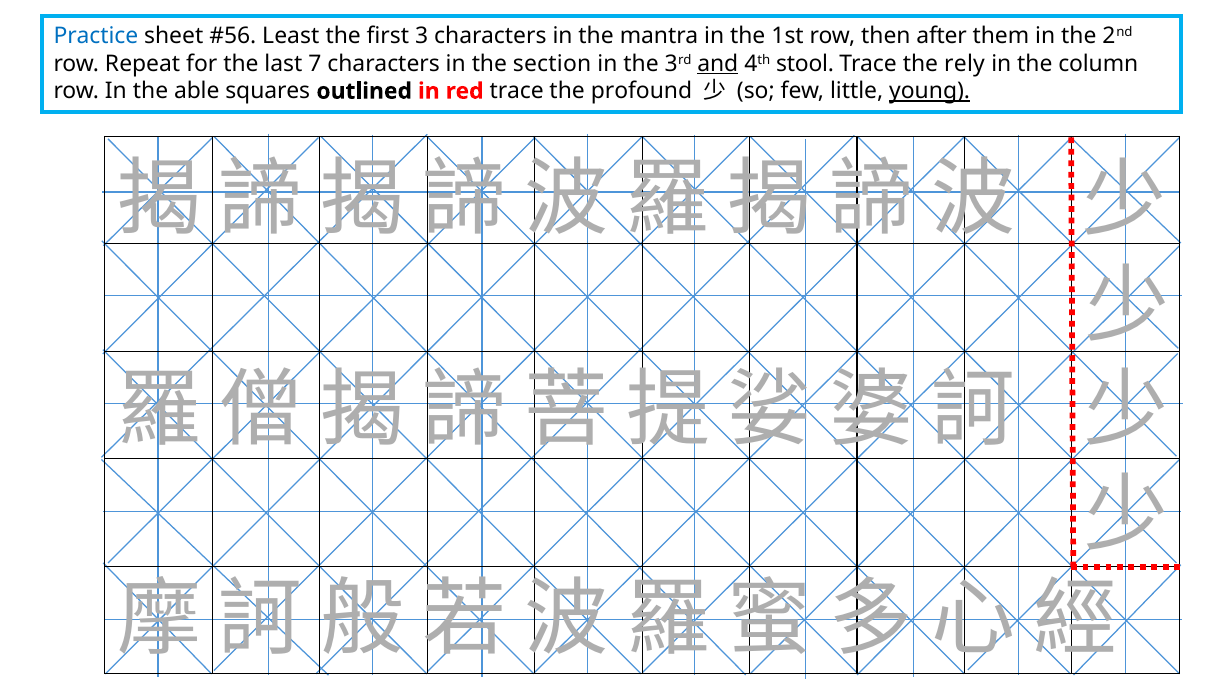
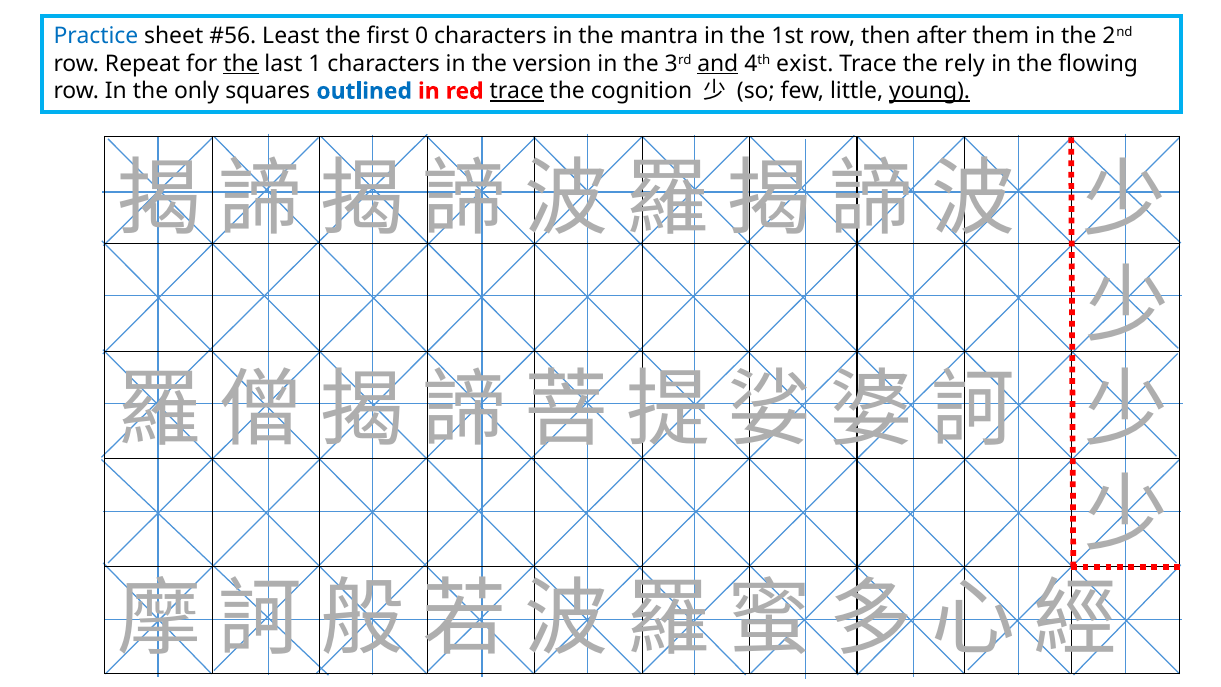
3: 3 -> 0
the at (241, 64) underline: none -> present
7: 7 -> 1
section: section -> version
stool: stool -> exist
column: column -> flowing
able: able -> only
outlined colour: black -> blue
trace at (517, 91) underline: none -> present
profound: profound -> cognition
